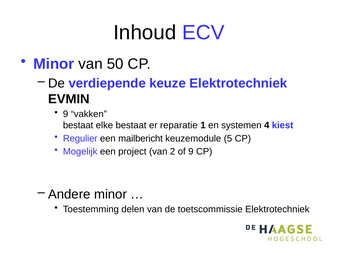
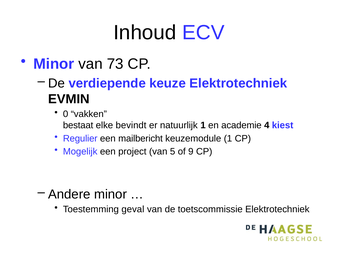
50: 50 -> 73
9 at (66, 114): 9 -> 0
elke bestaat: bestaat -> bevindt
reparatie: reparatie -> natuurlijk
systemen: systemen -> academie
keuzemodule 5: 5 -> 1
2: 2 -> 5
delen: delen -> geval
